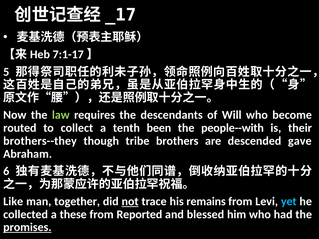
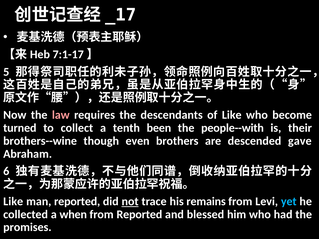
law colour: light green -> pink
of Will: Will -> Like
routed: routed -> turned
brothers--they: brothers--they -> brothers--wine
tribe: tribe -> even
man together: together -> reported
these: these -> when
promises underline: present -> none
